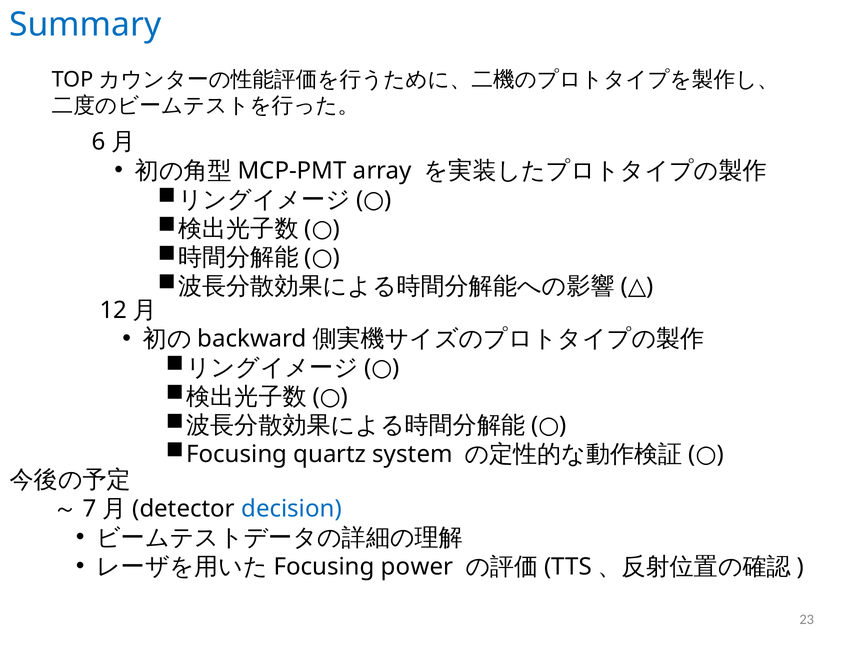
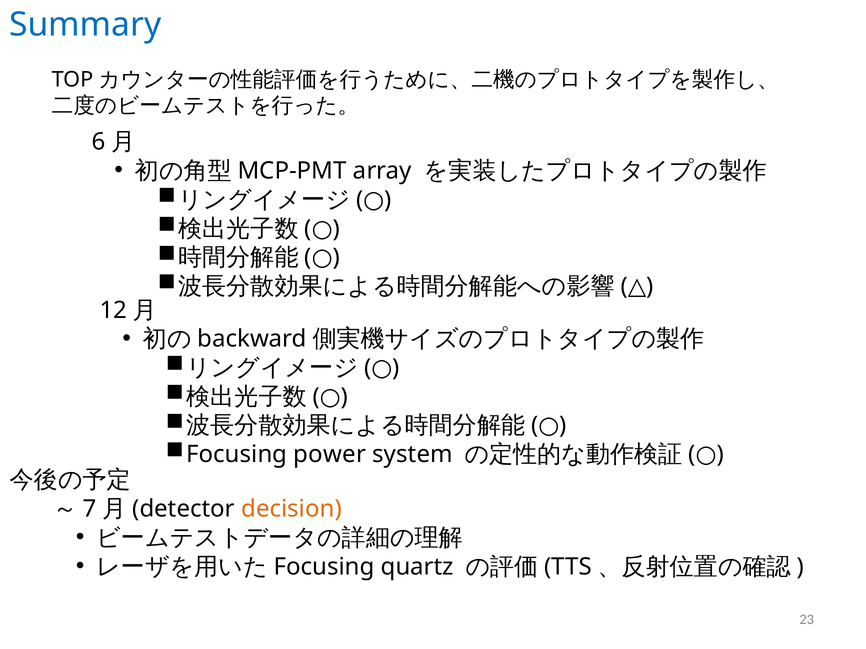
quartz: quartz -> power
decision colour: blue -> orange
power: power -> quartz
